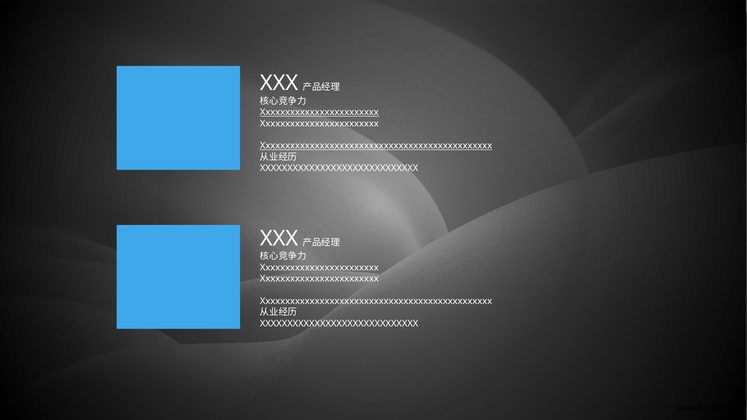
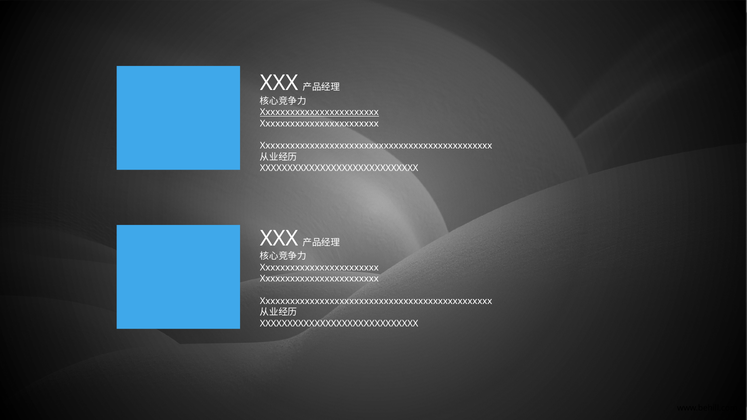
Xxxxxxxxxxxxxxxxxxxxxxxxxxxxxxxxxxxxxxxxxxxxxxx at (376, 146) underline: present -> none
